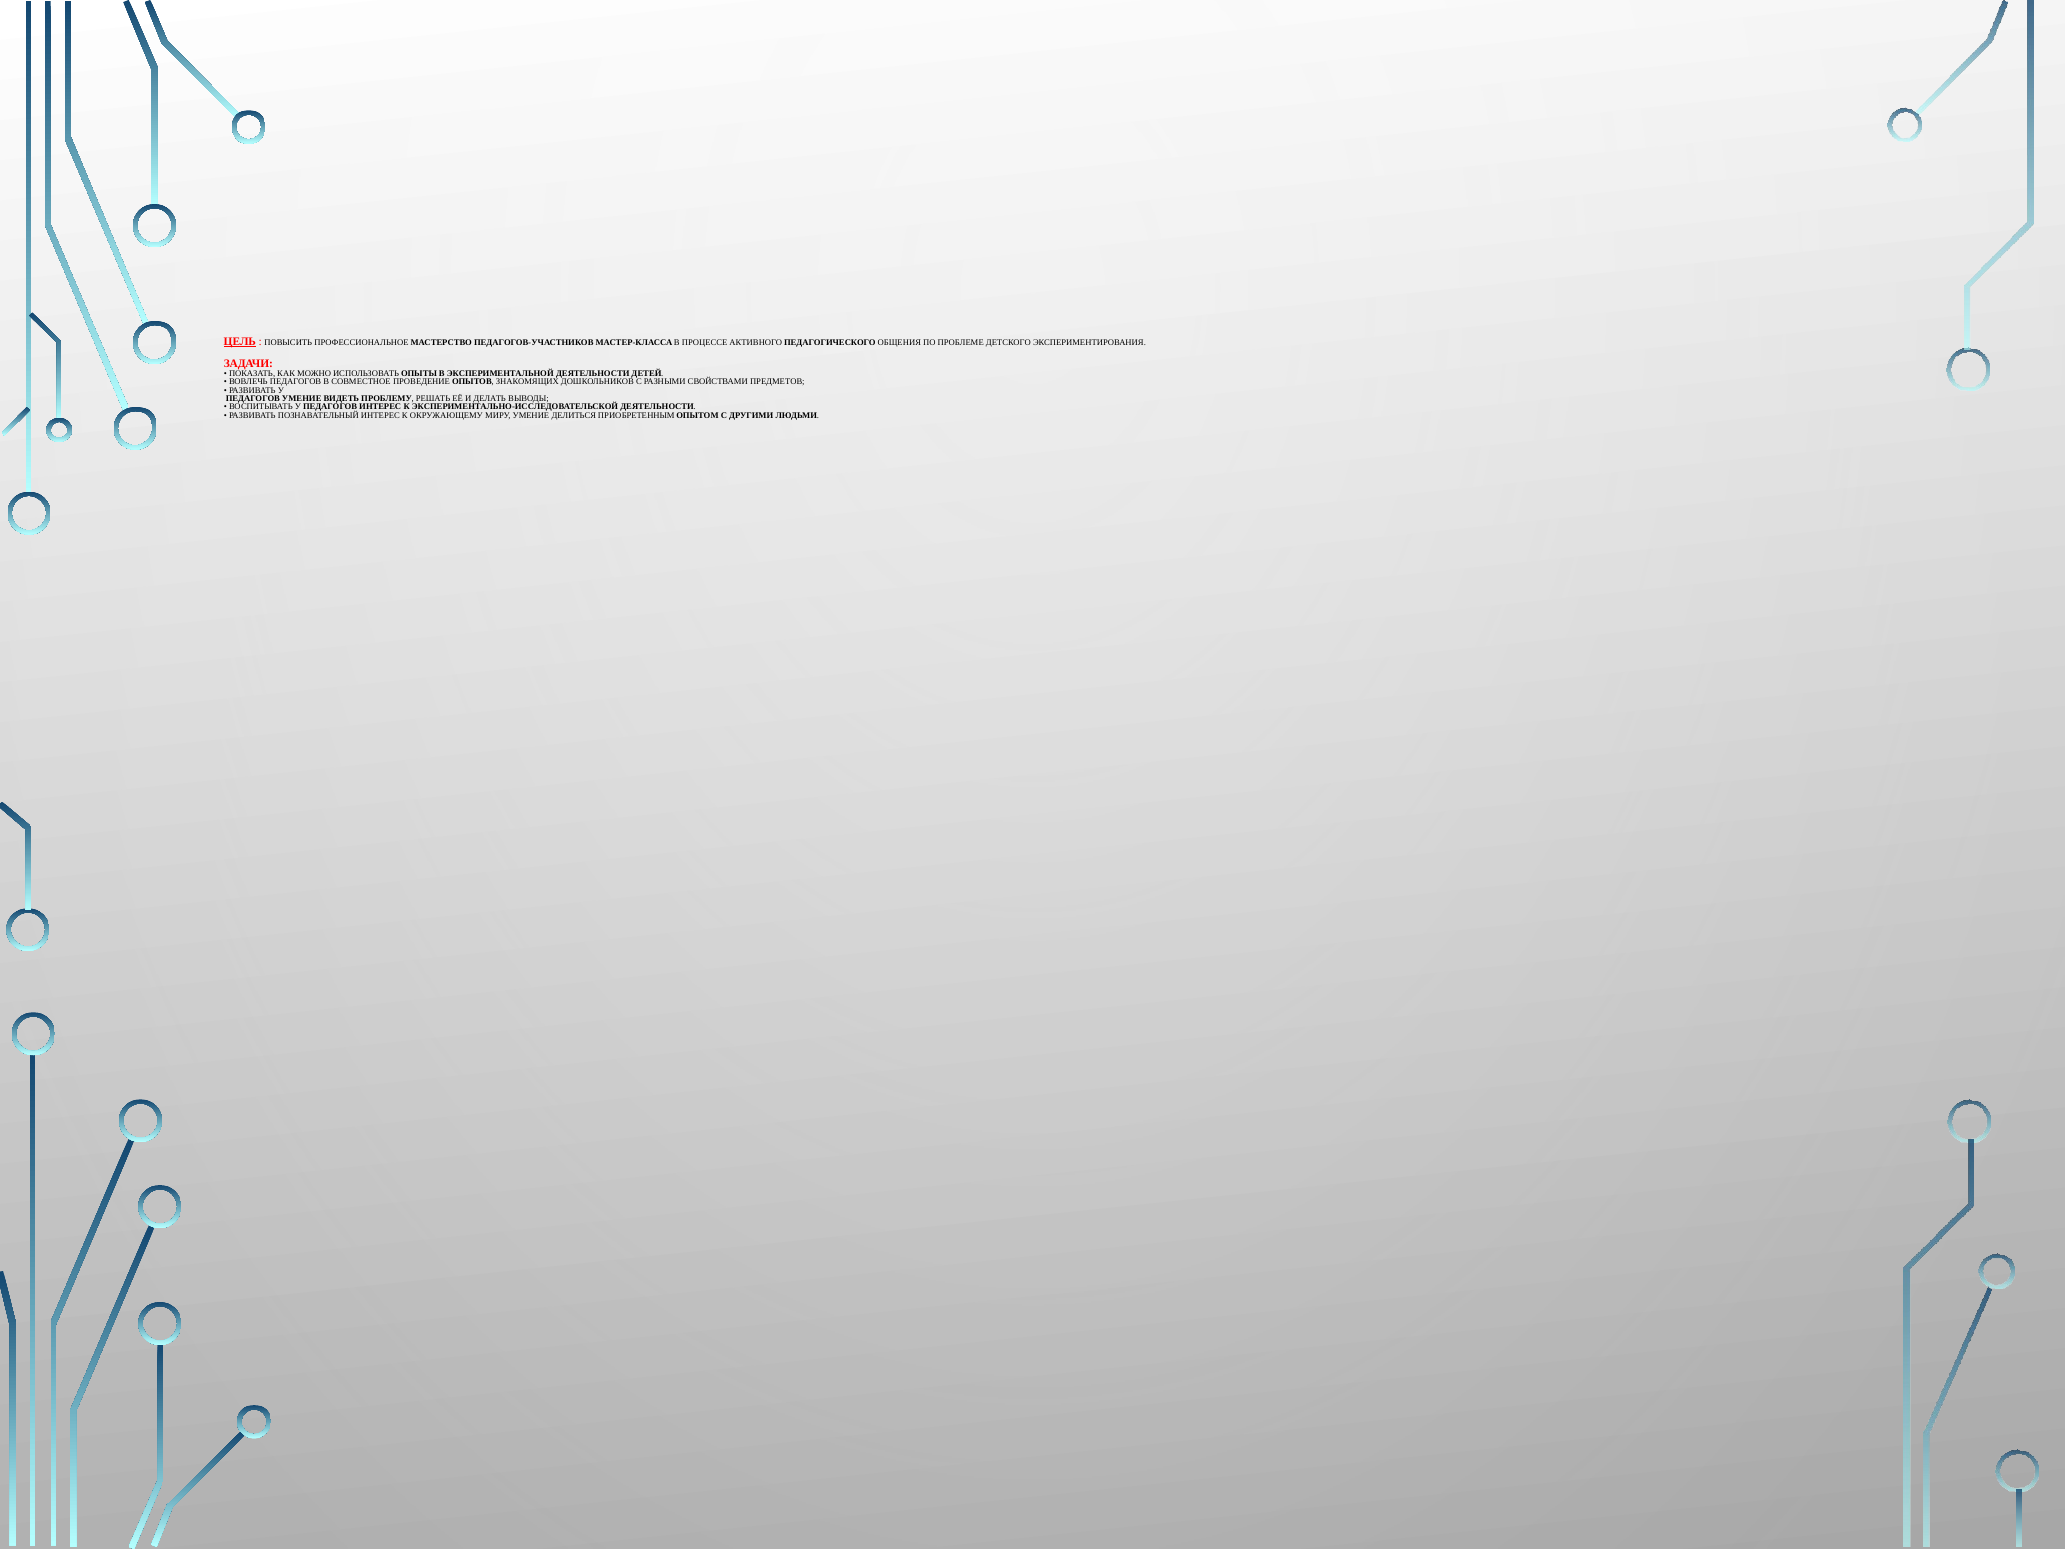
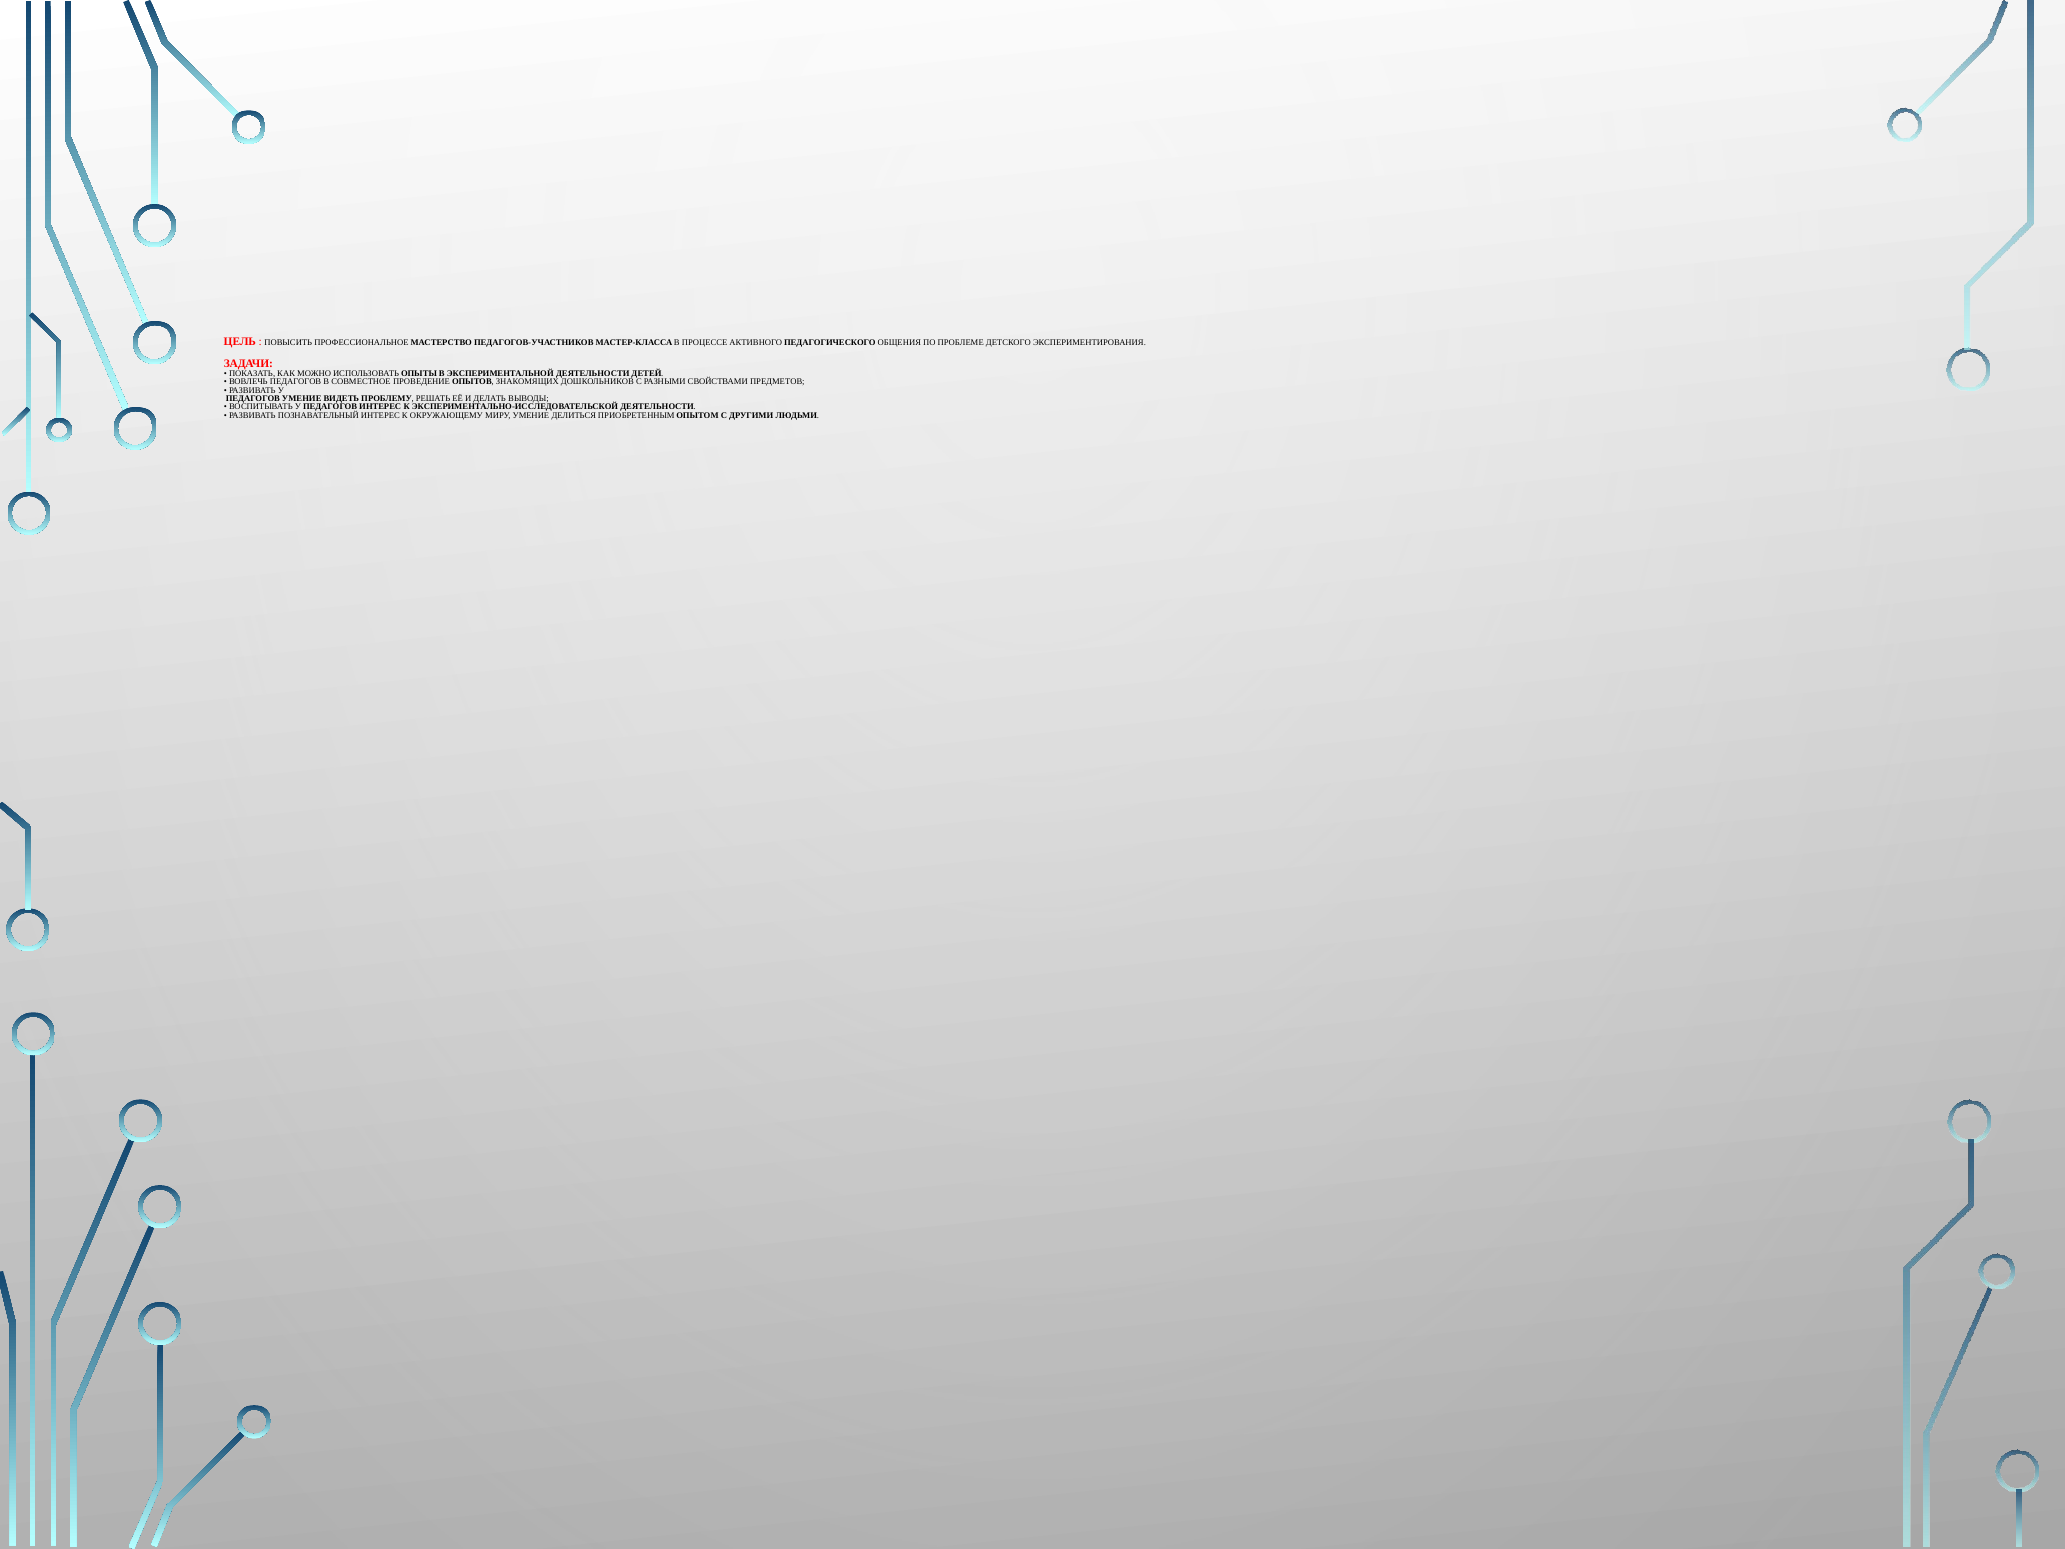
ЦЕЛЬ underline: present -> none
